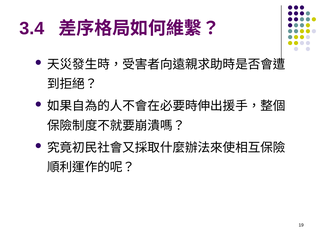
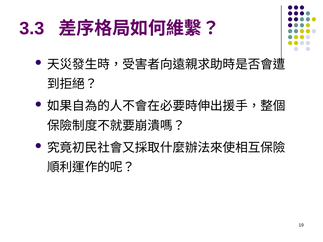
3.4: 3.4 -> 3.3
